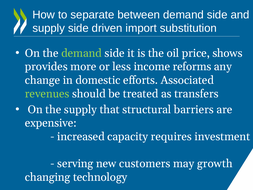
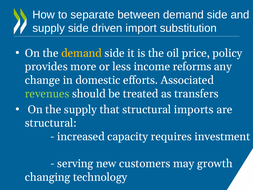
demand at (82, 53) colour: light green -> yellow
shows: shows -> policy
barriers: barriers -> imports
expensive at (51, 123): expensive -> structural
